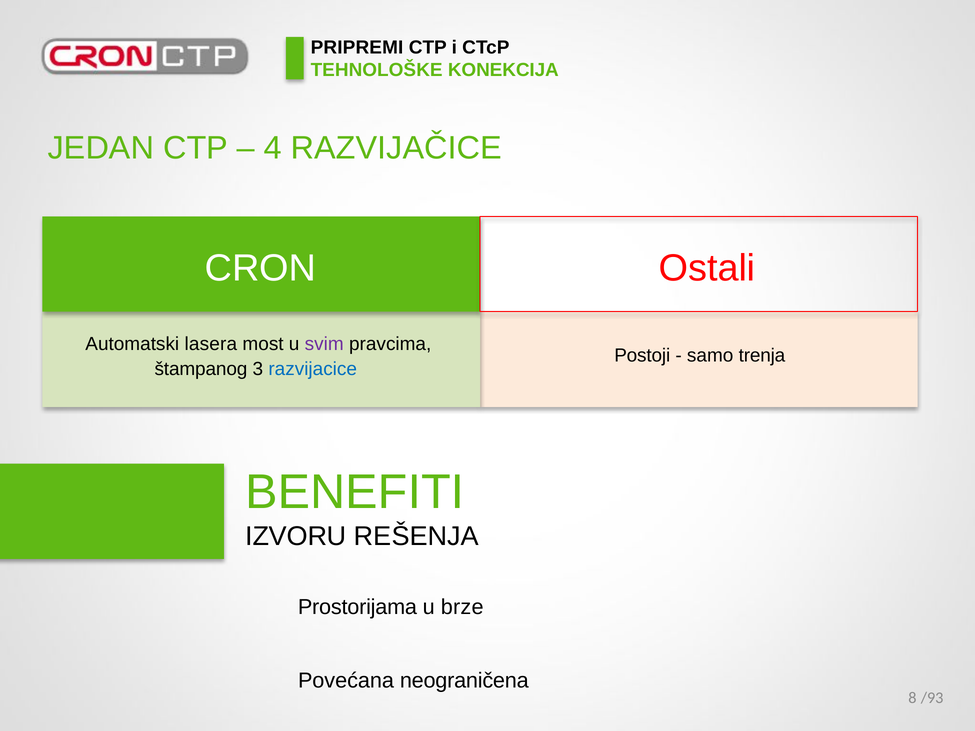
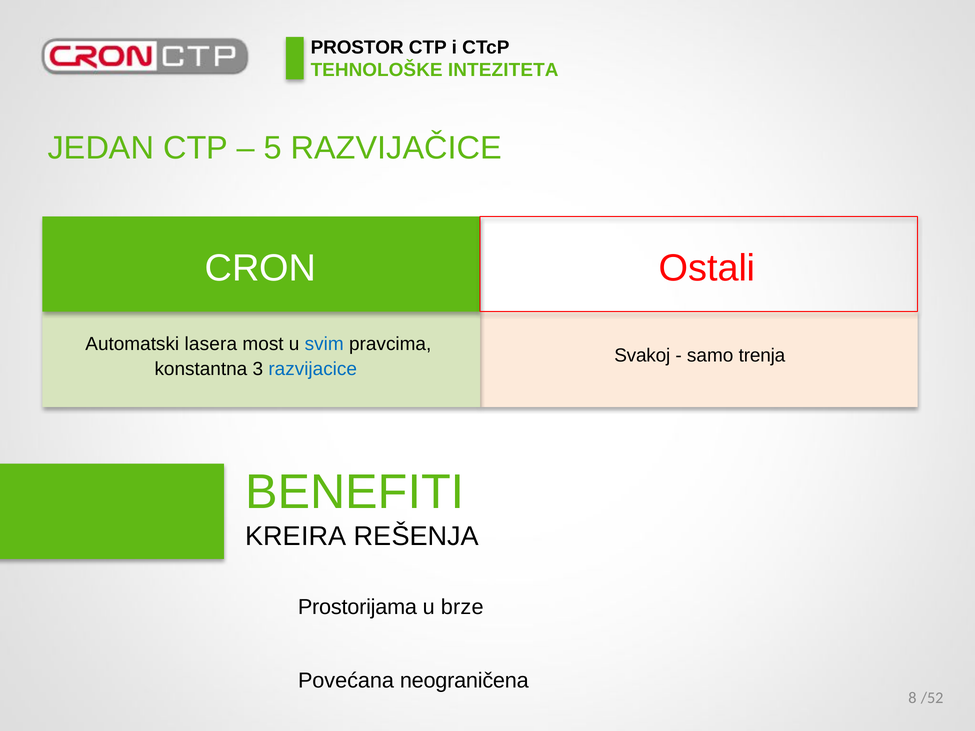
PRIPREMI: PRIPREMI -> PROSTOR
KONEKCIJA: KONEKCIJA -> INTEZITETA
4: 4 -> 5
svim colour: purple -> blue
Postoji: Postoji -> Svakoj
štampanog: štampanog -> konstantna
IZVORU: IZVORU -> KREIRA
/93: /93 -> /52
